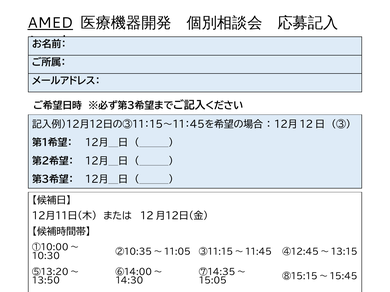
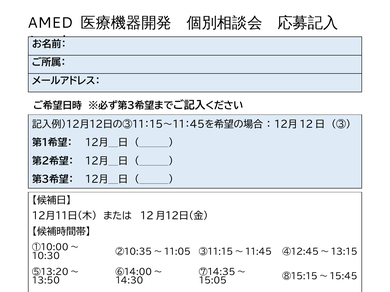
AMED underline: present -> none
